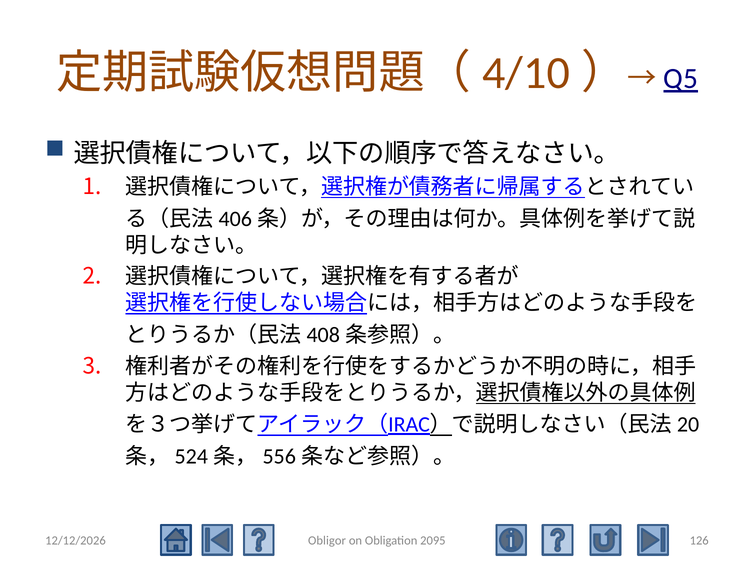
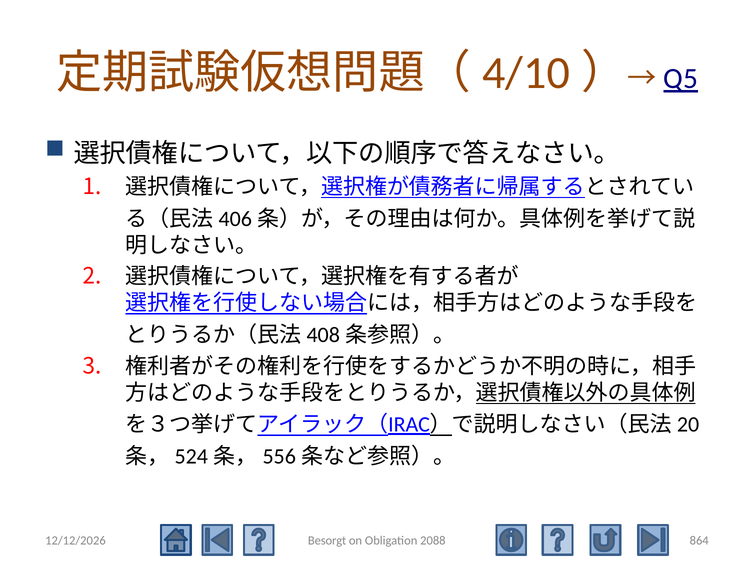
Obligor: Obligor -> Besorgt
2095: 2095 -> 2088
126: 126 -> 864
